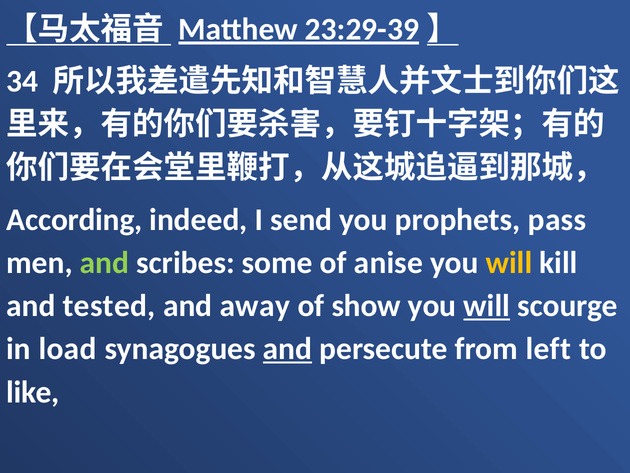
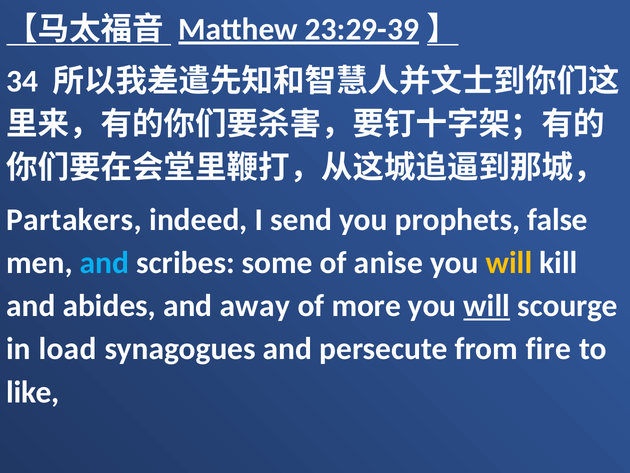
According: According -> Partakers
pass: pass -> false
and at (105, 262) colour: light green -> light blue
tested: tested -> abides
show: show -> more
and at (288, 349) underline: present -> none
left: left -> fire
